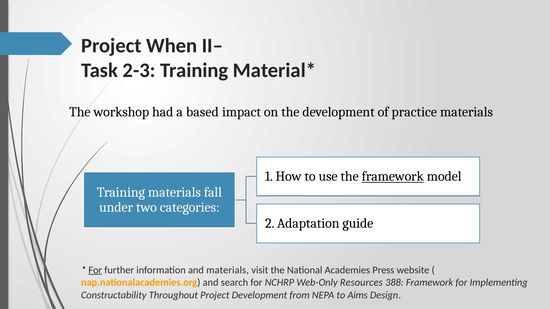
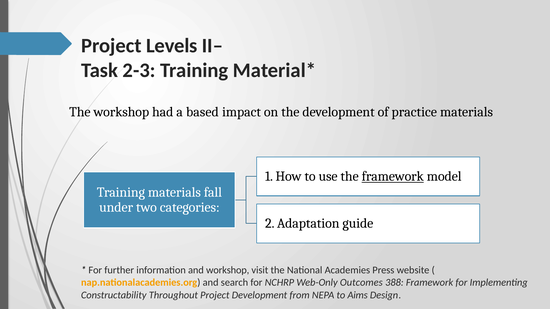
When: When -> Levels
For at (95, 270) underline: present -> none
and materials: materials -> workshop
Resources: Resources -> Outcomes
